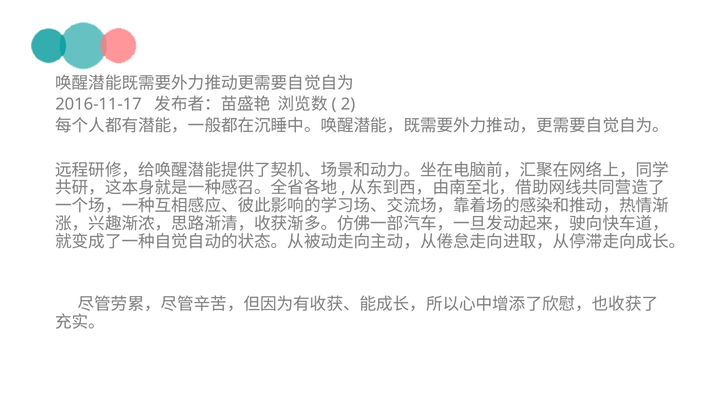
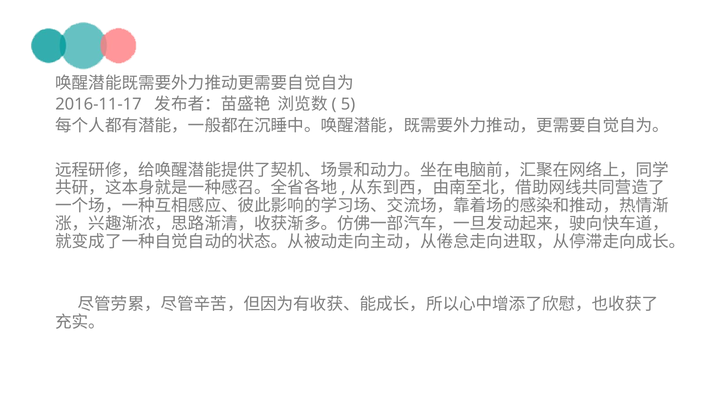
2: 2 -> 5
